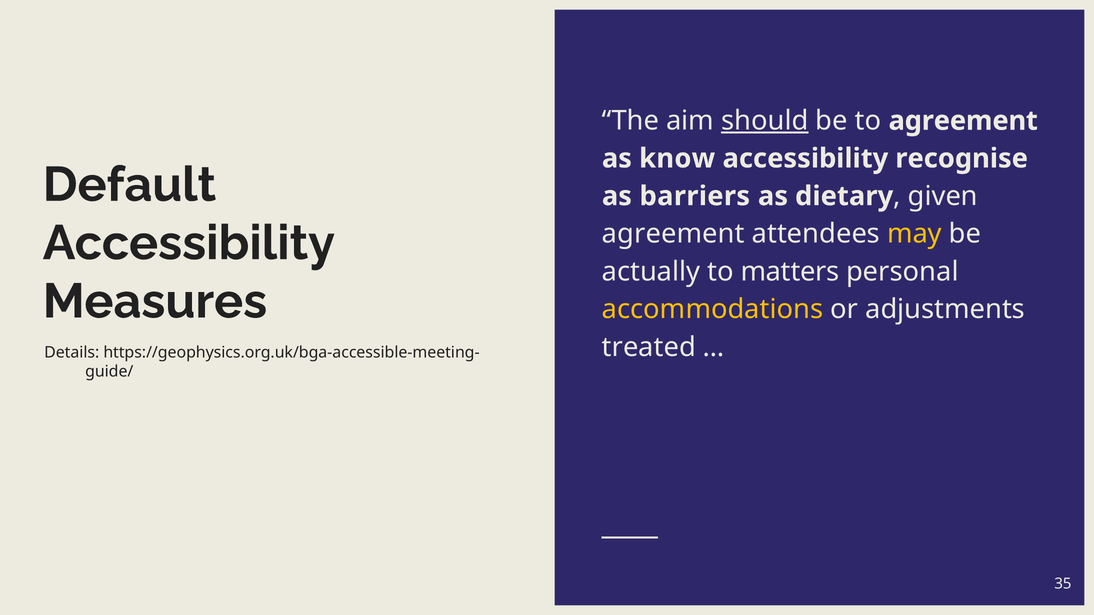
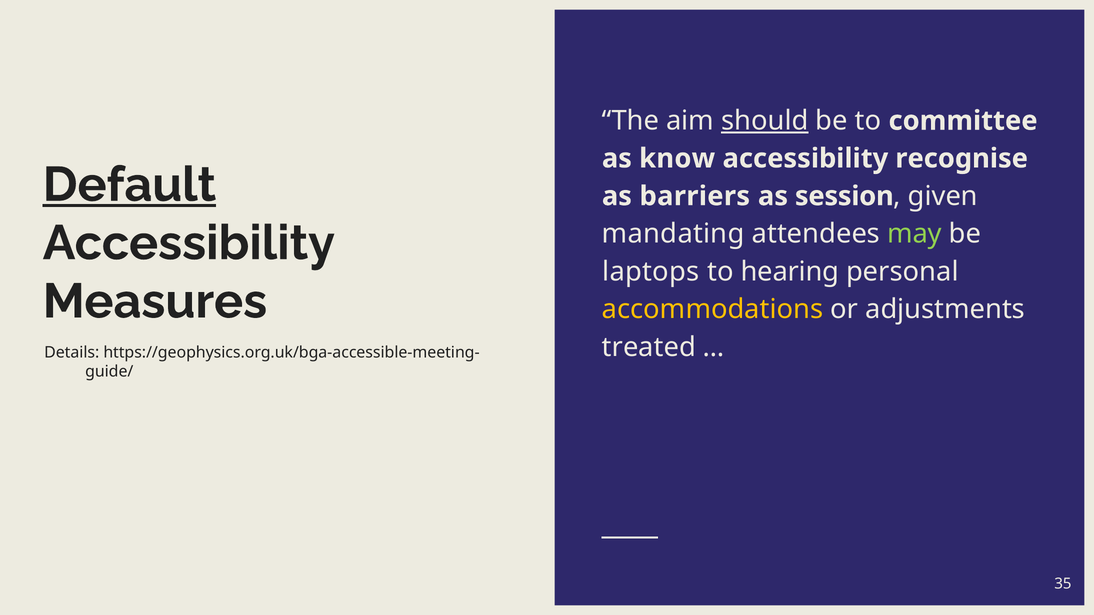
to agreement: agreement -> committee
Default underline: none -> present
dietary: dietary -> session
agreement at (673, 234): agreement -> mandating
may colour: yellow -> light green
actually: actually -> laptops
matters: matters -> hearing
